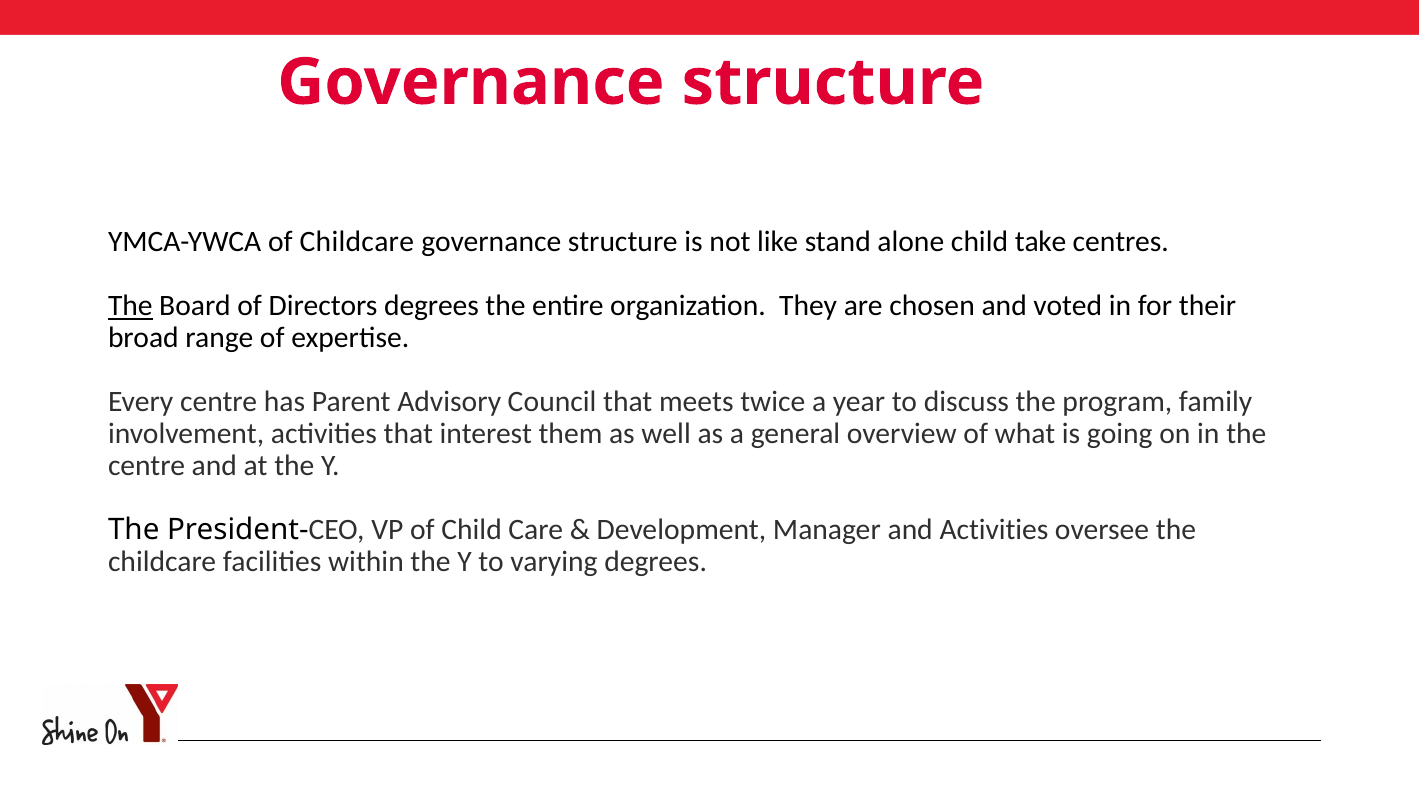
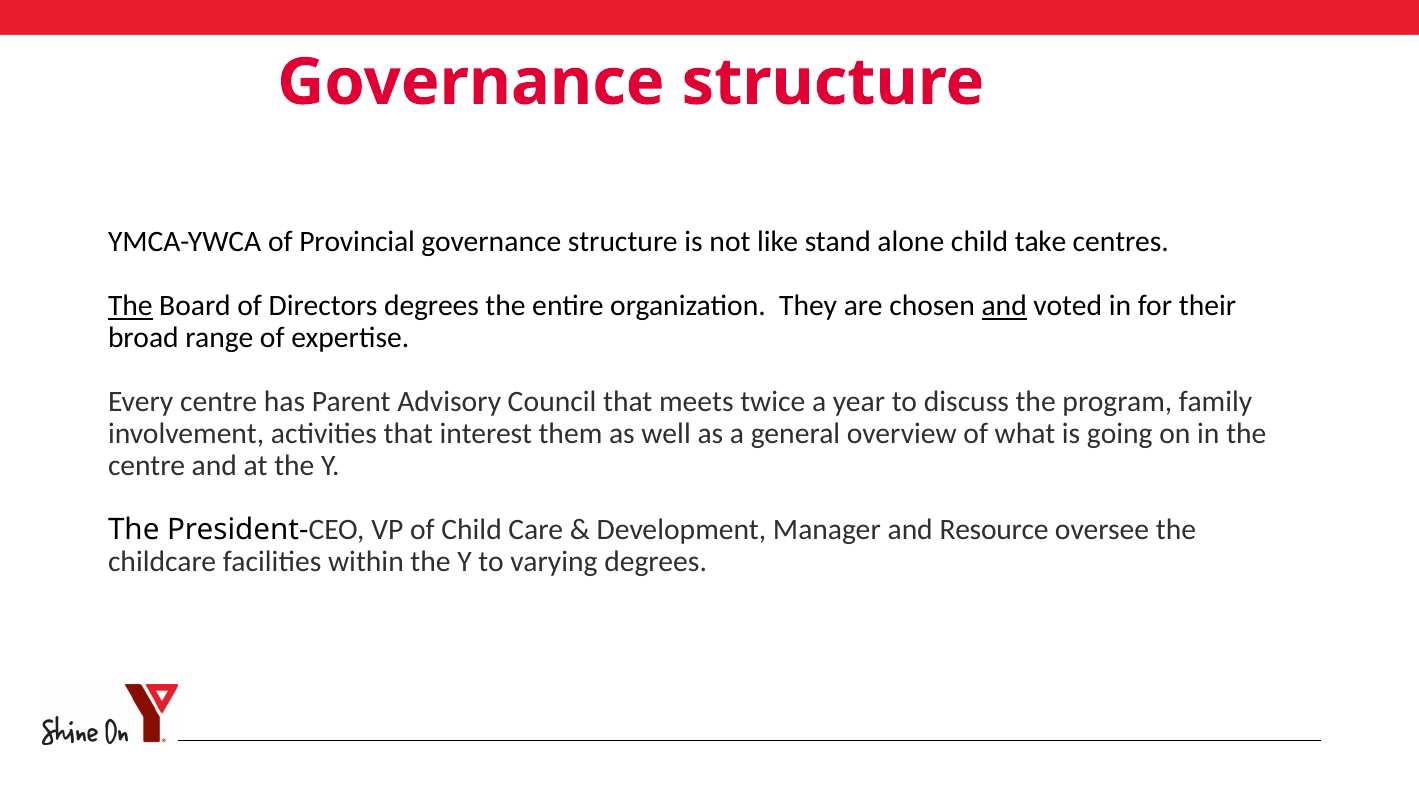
of Childcare: Childcare -> Provincial
and at (1004, 306) underline: none -> present
and Activities: Activities -> Resource
